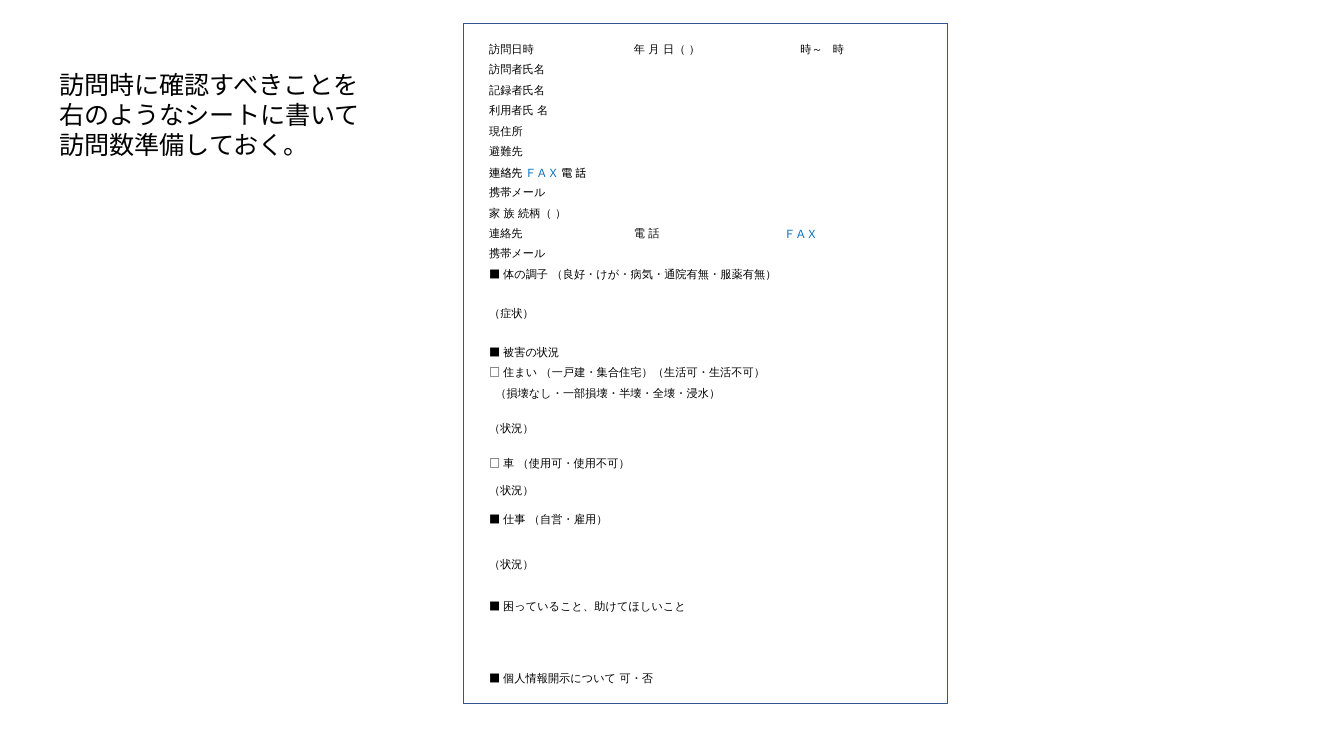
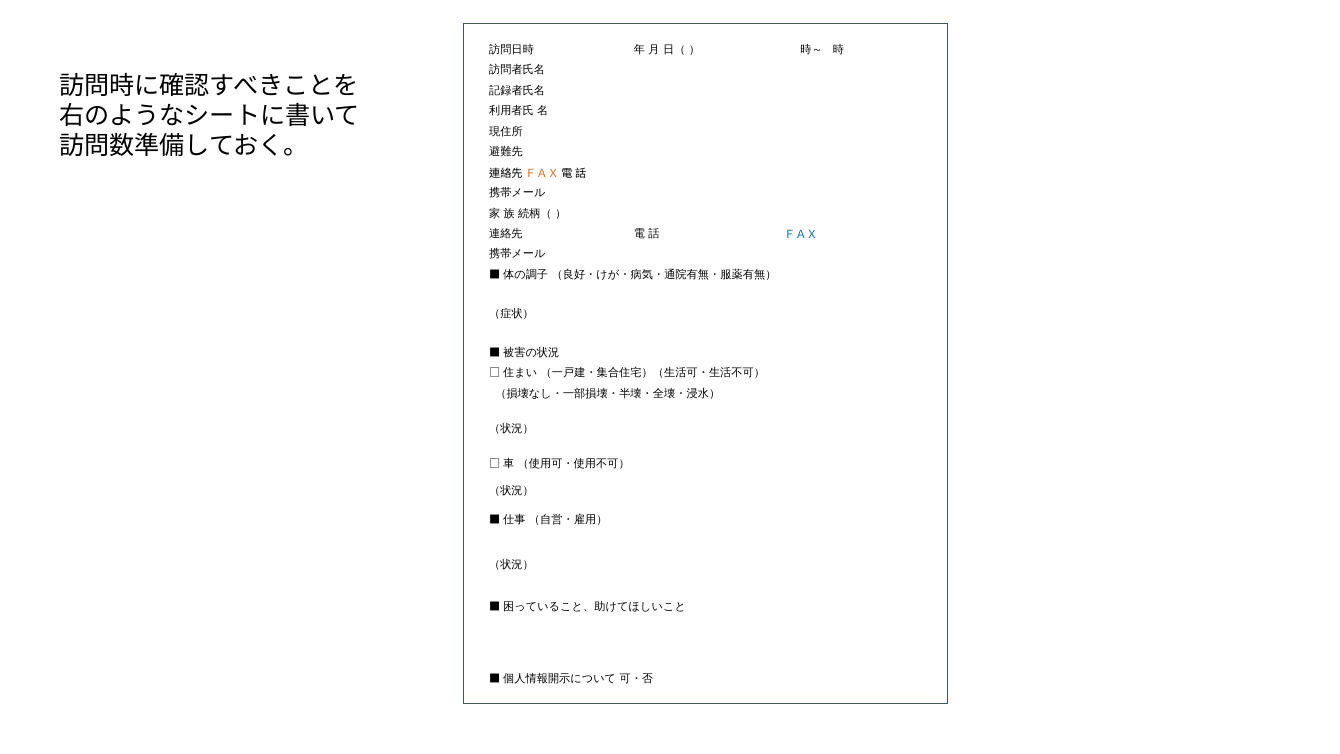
ＦＡＸ at (542, 174) colour: blue -> orange
